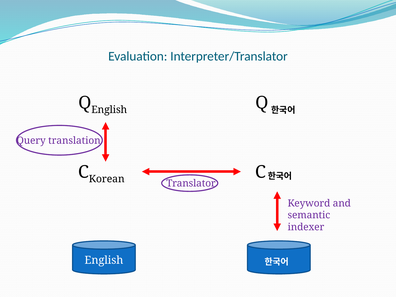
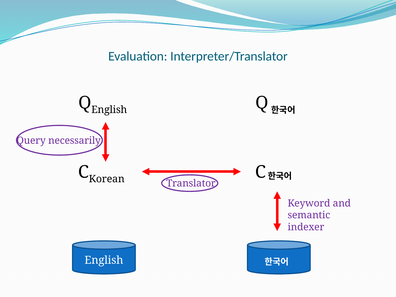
translation: translation -> necessarily
